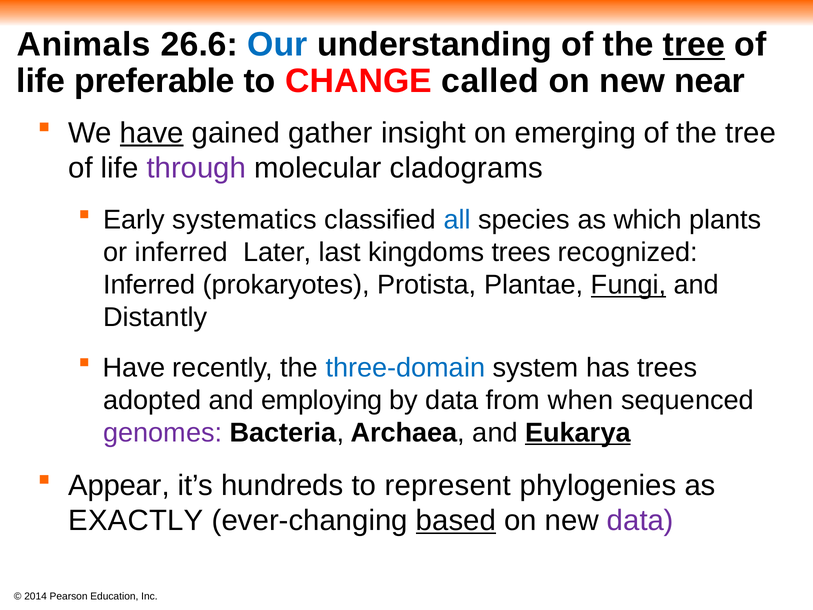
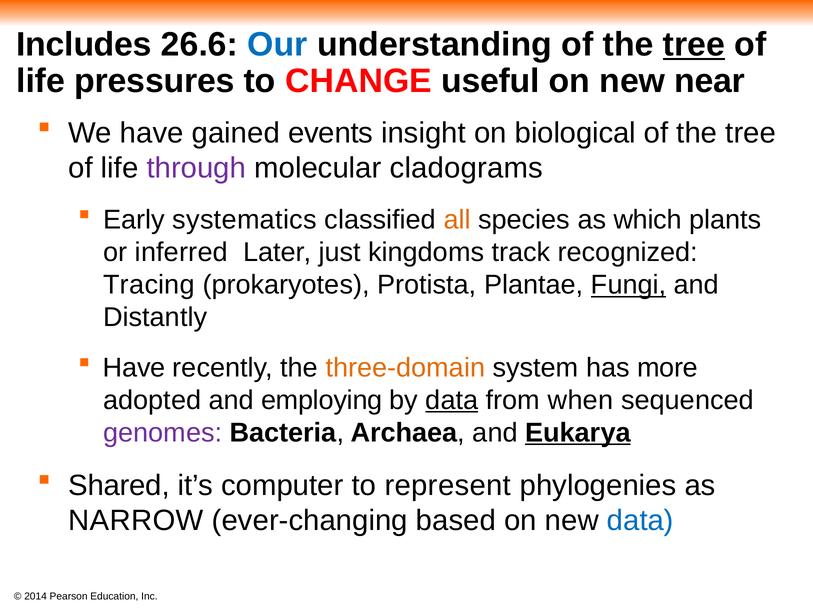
Animals: Animals -> Includes
preferable: preferable -> pressures
called: called -> useful
have at (152, 133) underline: present -> none
gather: gather -> events
emerging: emerging -> biological
all colour: blue -> orange
last: last -> just
kingdoms trees: trees -> track
Inferred at (149, 285): Inferred -> Tracing
three-domain colour: blue -> orange
has trees: trees -> more
data at (452, 400) underline: none -> present
Appear: Appear -> Shared
hundreds: hundreds -> computer
EXACTLY: EXACTLY -> NARROW
based underline: present -> none
data at (640, 520) colour: purple -> blue
